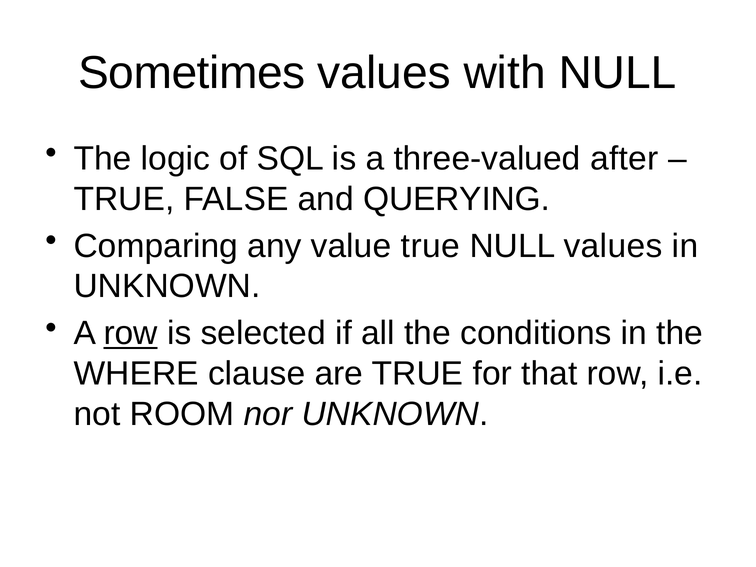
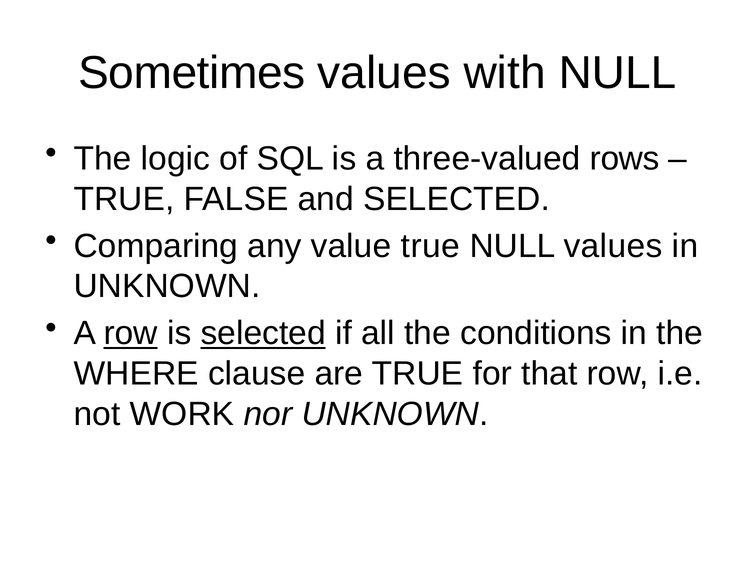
after: after -> rows
and QUERYING: QUERYING -> SELECTED
selected at (263, 333) underline: none -> present
ROOM: ROOM -> WORK
